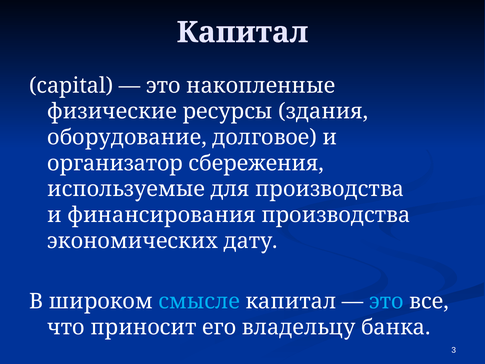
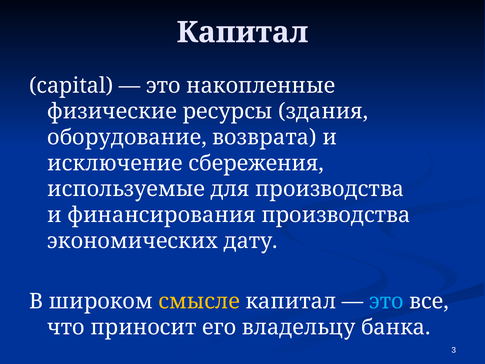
долговое: долговое -> возврата
организатор: организатор -> исключение
смысле colour: light blue -> yellow
